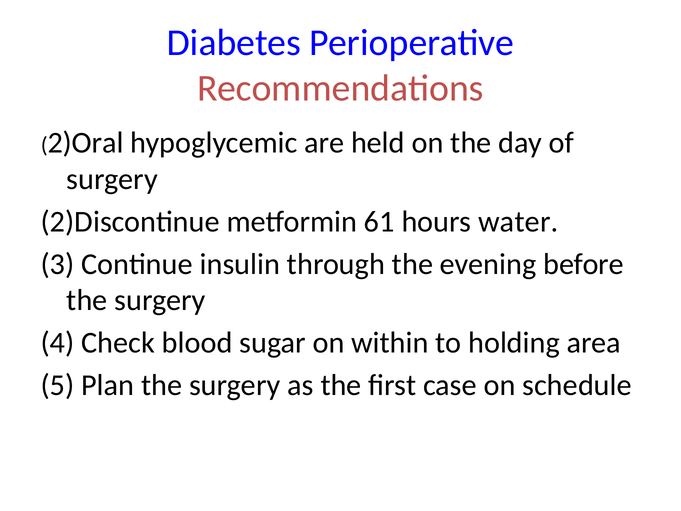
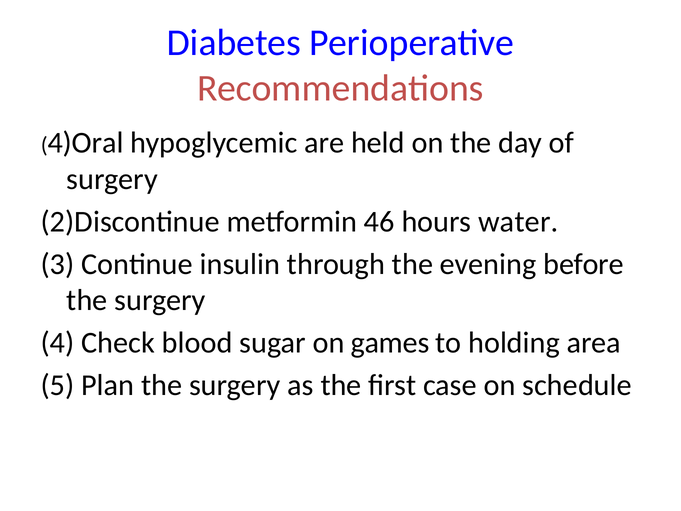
2)Oral: 2)Oral -> 4)Oral
61: 61 -> 46
within: within -> games
